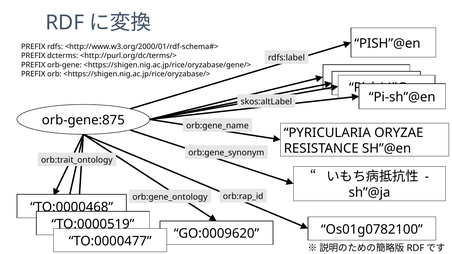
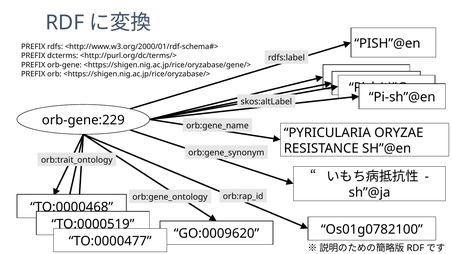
orb-gene:875: orb-gene:875 -> orb-gene:229
